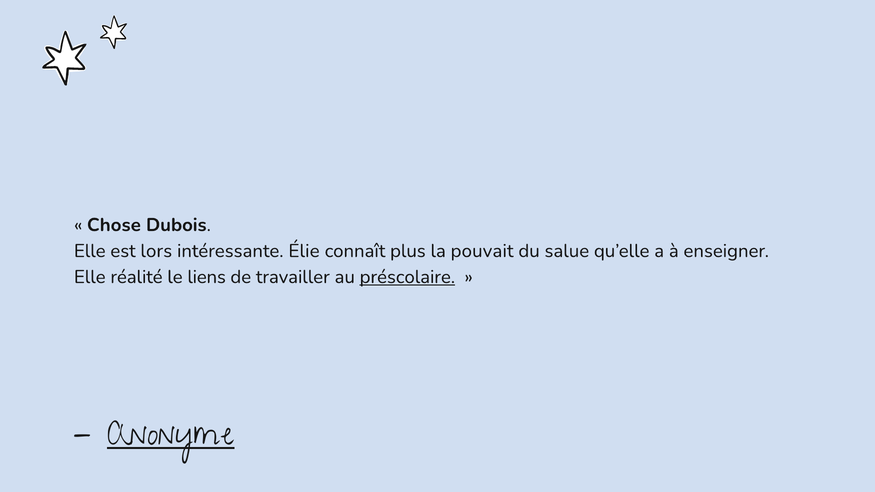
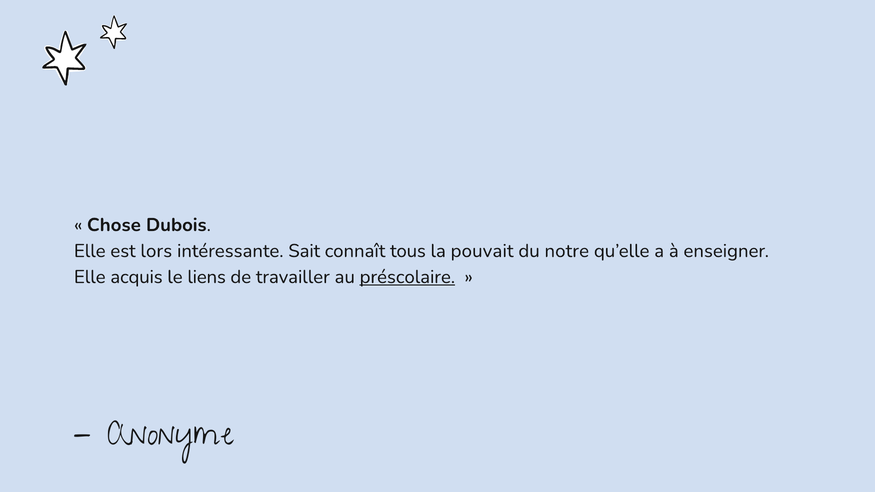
Élie: Élie -> Sait
plus: plus -> tous
salue: salue -> notre
réalité: réalité -> acquis
Anonyme underline: present -> none
